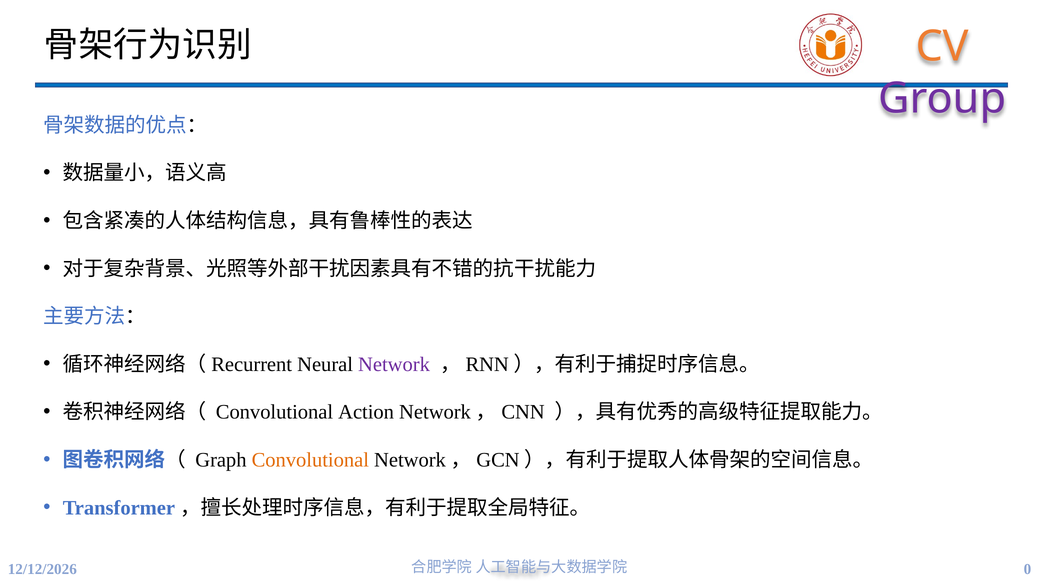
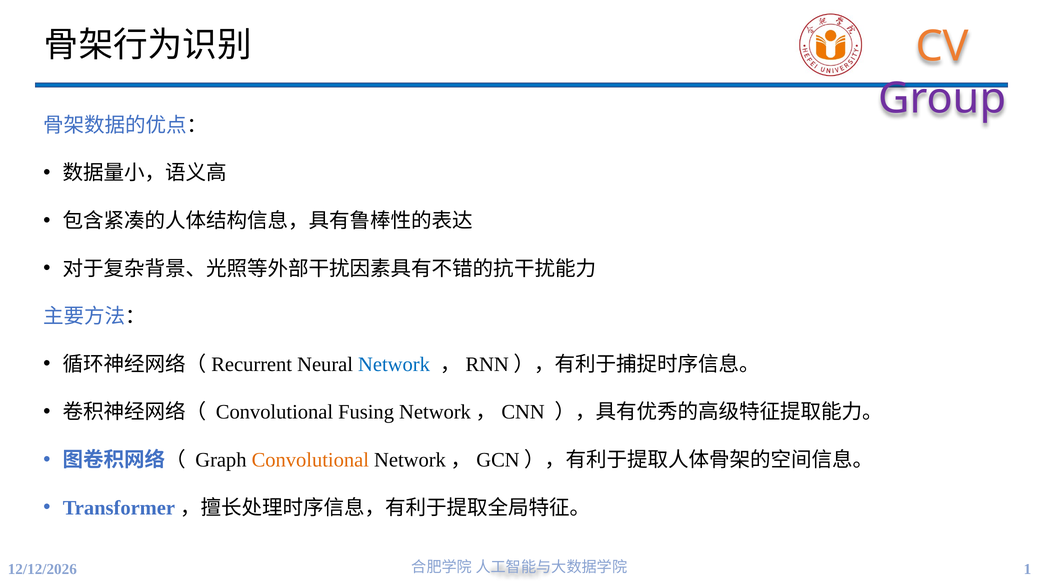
Network colour: purple -> blue
Action: Action -> Fusing
0: 0 -> 1
